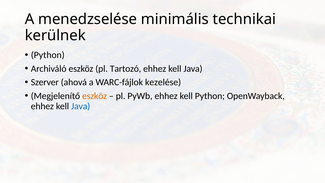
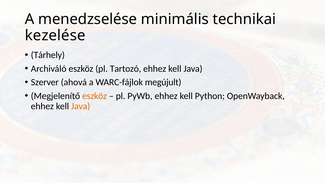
kerülnek: kerülnek -> kezelése
Python at (48, 55): Python -> Tárhely
kezelése: kezelése -> megújult
Java at (81, 106) colour: blue -> orange
